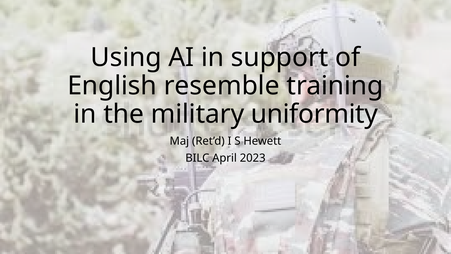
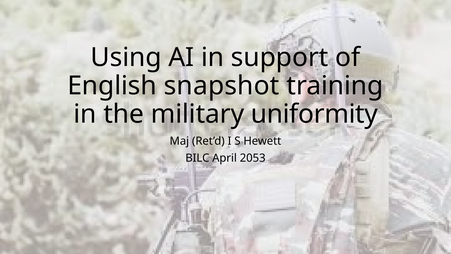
resemble: resemble -> snapshot
2023: 2023 -> 2053
